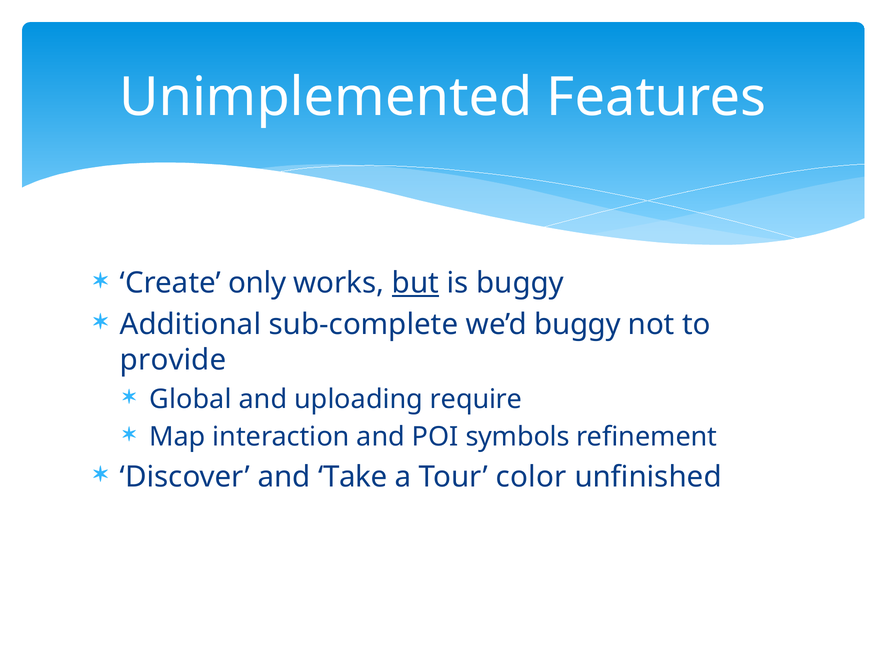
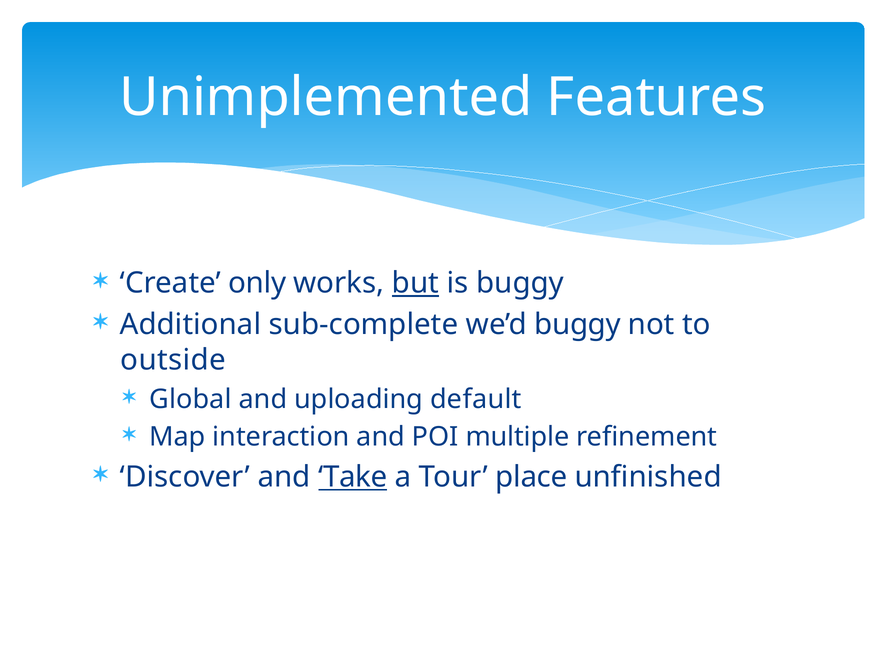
provide: provide -> outside
require: require -> default
symbols: symbols -> multiple
Take underline: none -> present
color: color -> place
